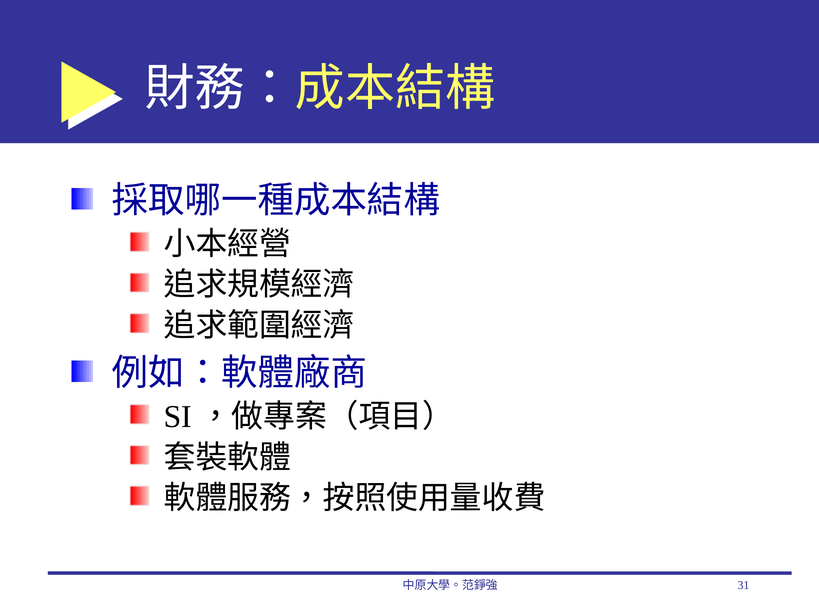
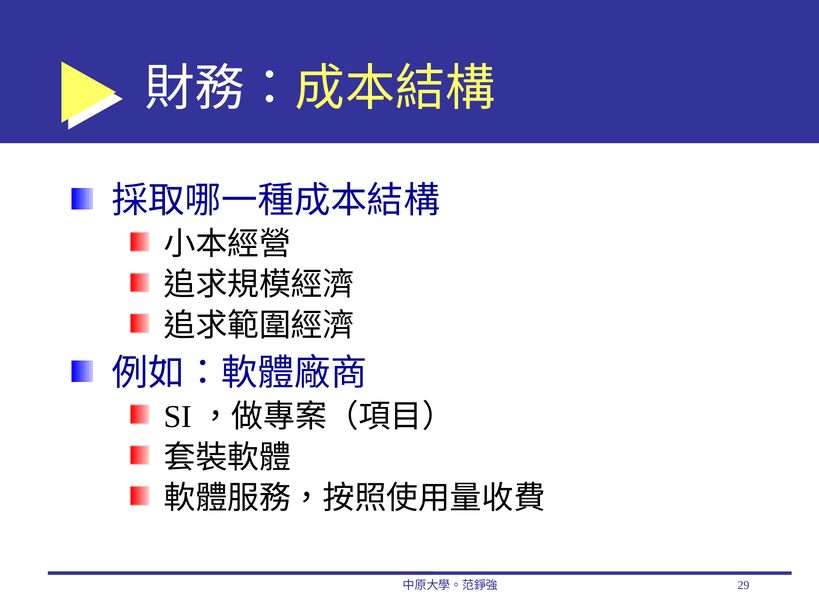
31: 31 -> 29
